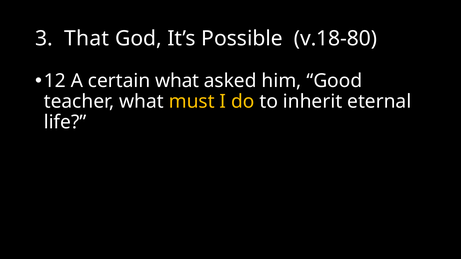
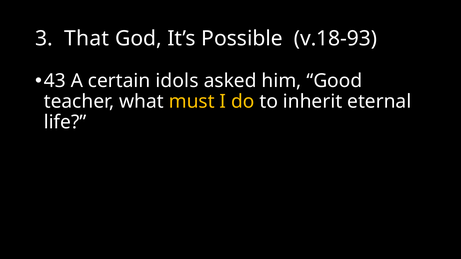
v.18-80: v.18-80 -> v.18-93
12: 12 -> 43
certain what: what -> idols
